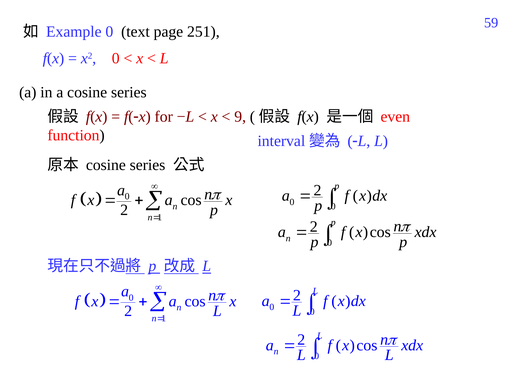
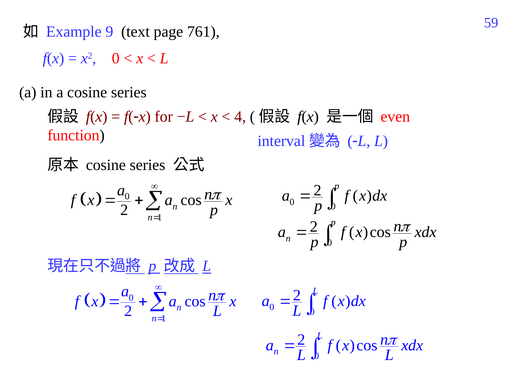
Example 0: 0 -> 9
251: 251 -> 761
9: 9 -> 4
